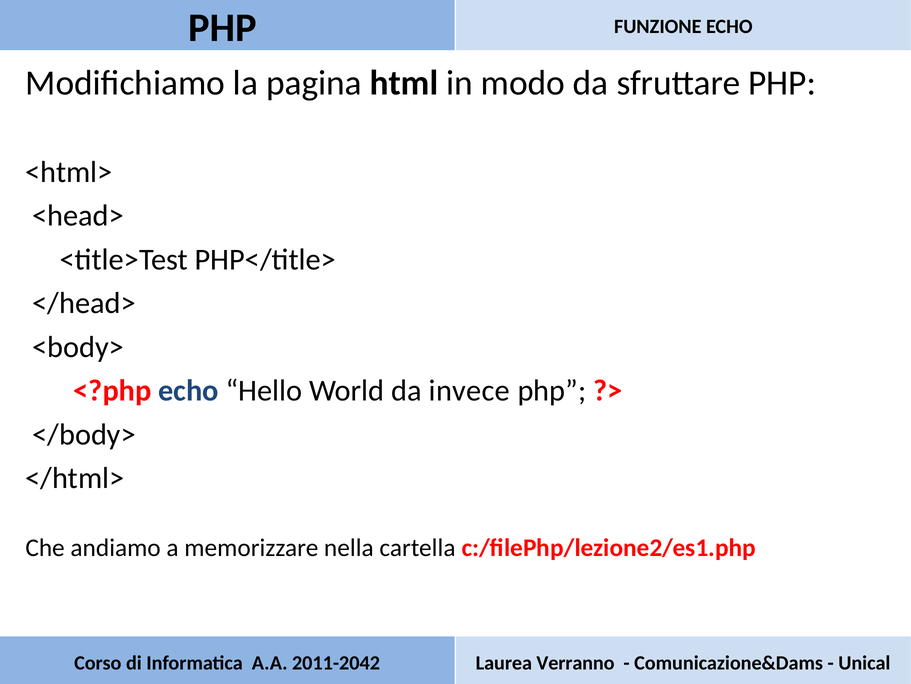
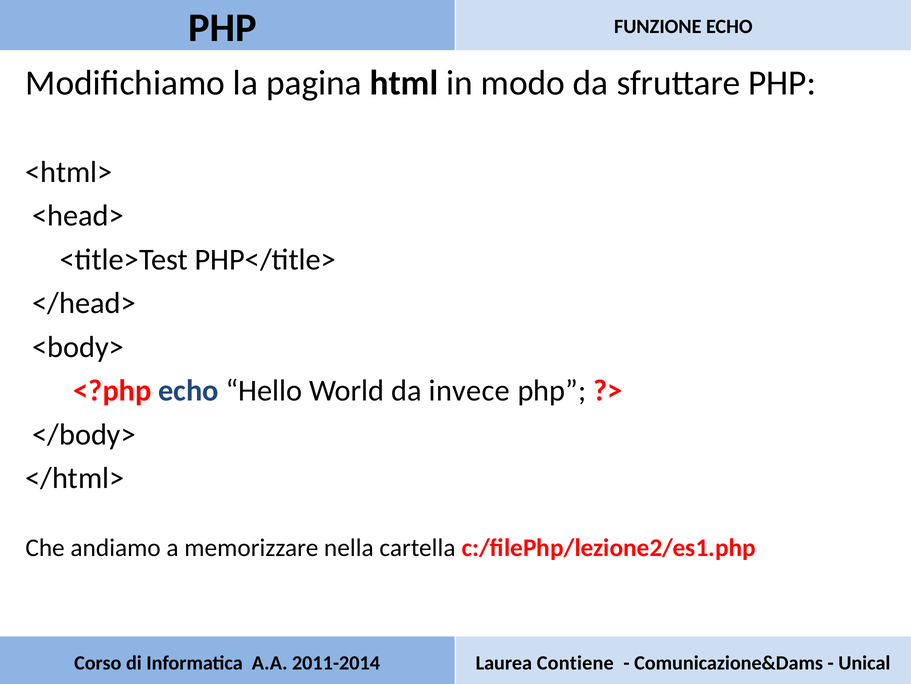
2011-2042: 2011-2042 -> 2011-2014
Verranno: Verranno -> Contiene
